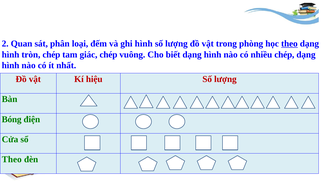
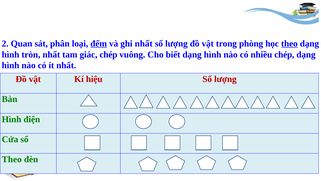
đếm underline: none -> present
ghi hình: hình -> nhất
tròn chép: chép -> nhất
Bóng at (12, 119): Bóng -> Hình
